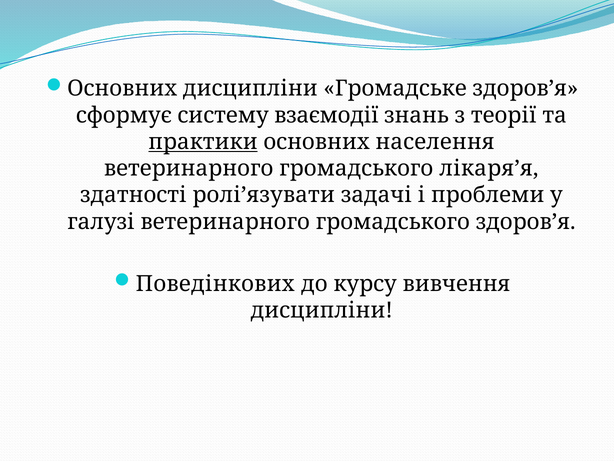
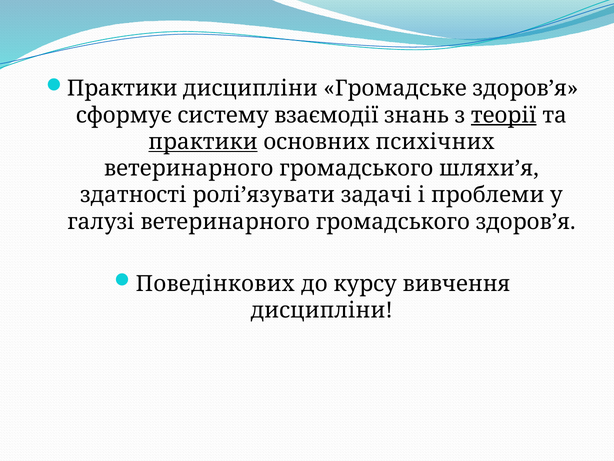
Основних at (122, 89): Основних -> Практики
теорії underline: none -> present
населення: населення -> психічних
лікаря’я: лікаря’я -> шляхи’я
